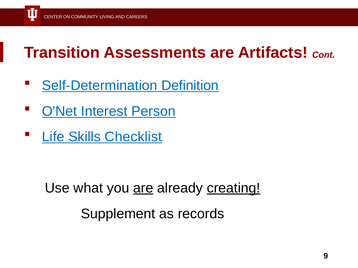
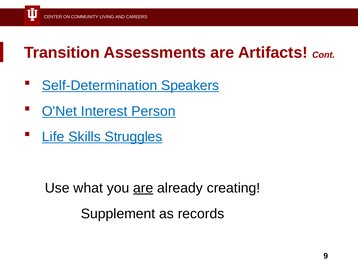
Definition: Definition -> Speakers
Checklist: Checklist -> Struggles
creating underline: present -> none
